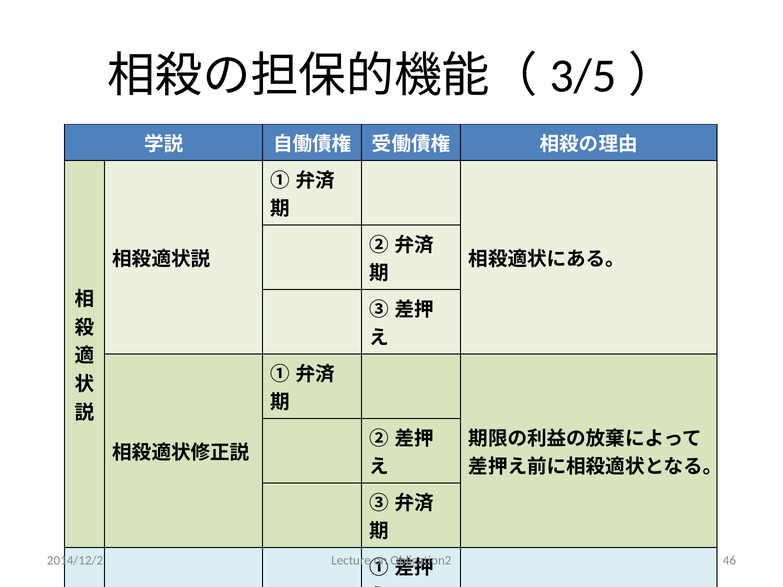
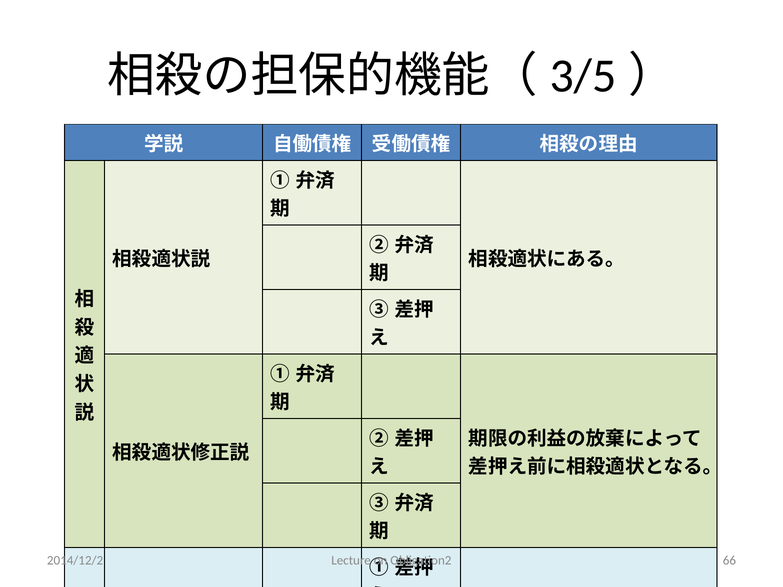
46: 46 -> 66
